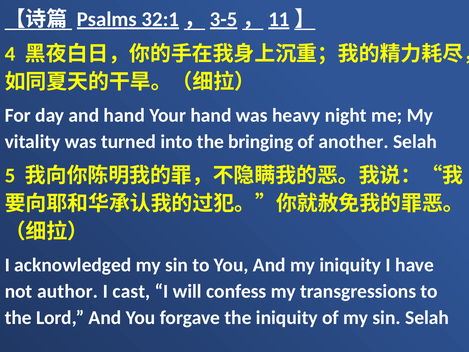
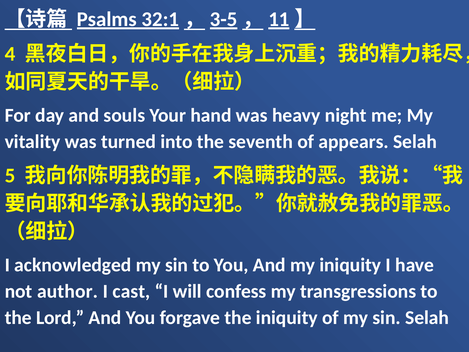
and hand: hand -> souls
bringing: bringing -> seventh
another: another -> appears
